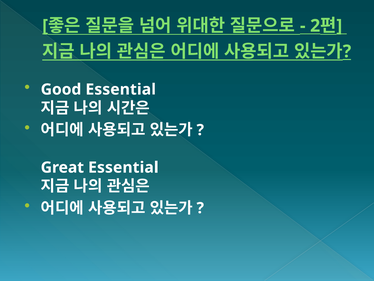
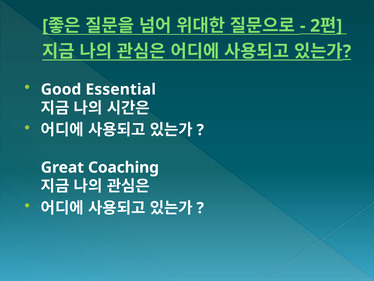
Great Essential: Essential -> Coaching
